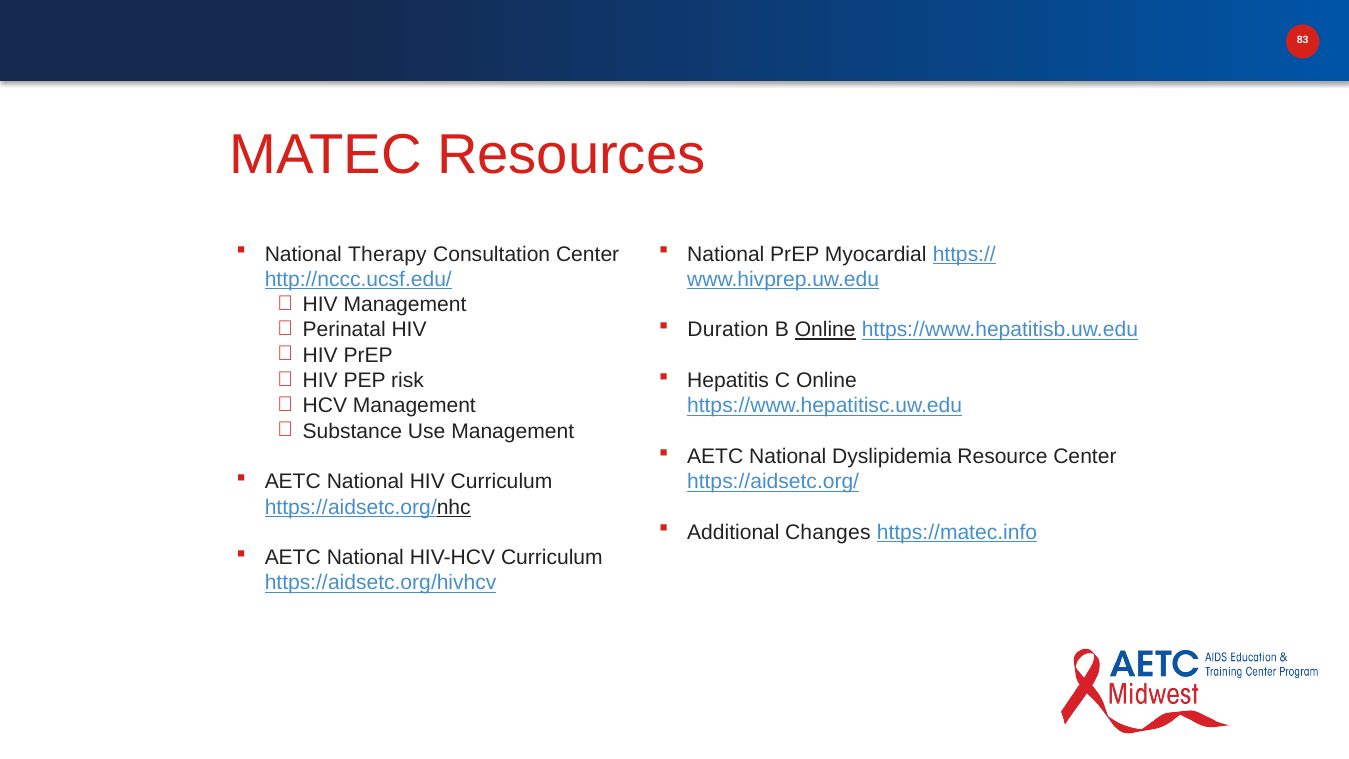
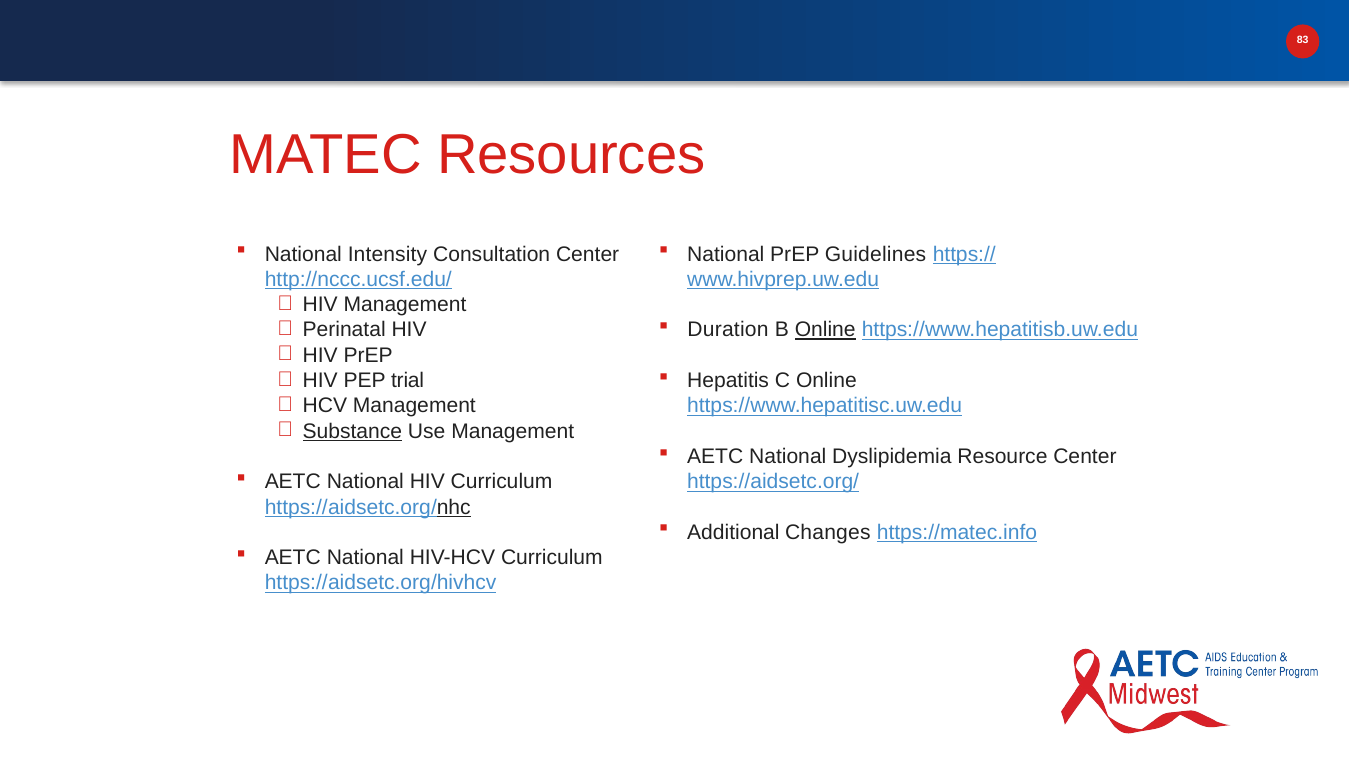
Therapy: Therapy -> Intensity
Myocardial: Myocardial -> Guidelines
risk: risk -> trial
Substance underline: none -> present
